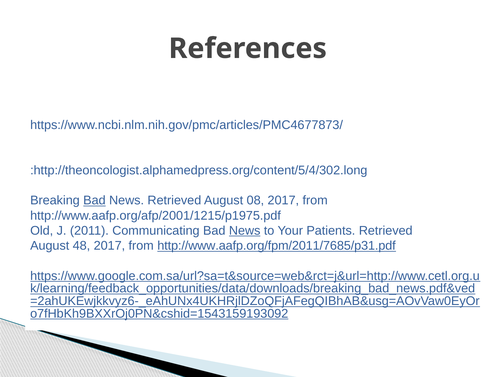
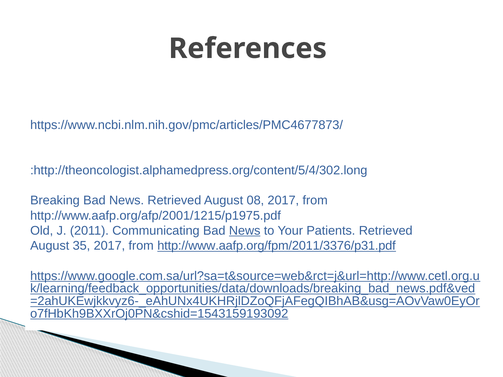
Bad at (94, 201) underline: present -> none
48: 48 -> 35
http://www.aafp.org/fpm/2011/7685/p31.pdf: http://www.aafp.org/fpm/2011/7685/p31.pdf -> http://www.aafp.org/fpm/2011/3376/p31.pdf
